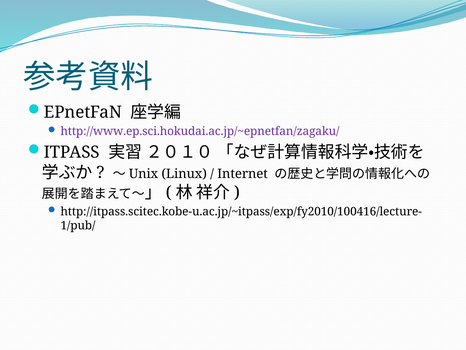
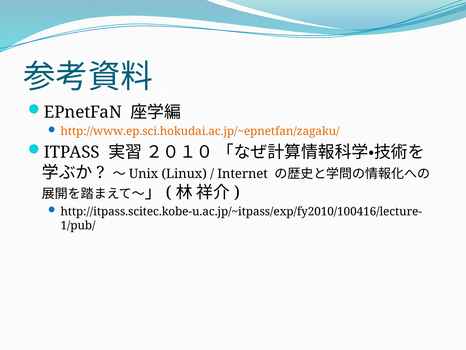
http://www.ep.sci.hokudai.ac.jp/~epnetfan/zagaku/ colour: purple -> orange
